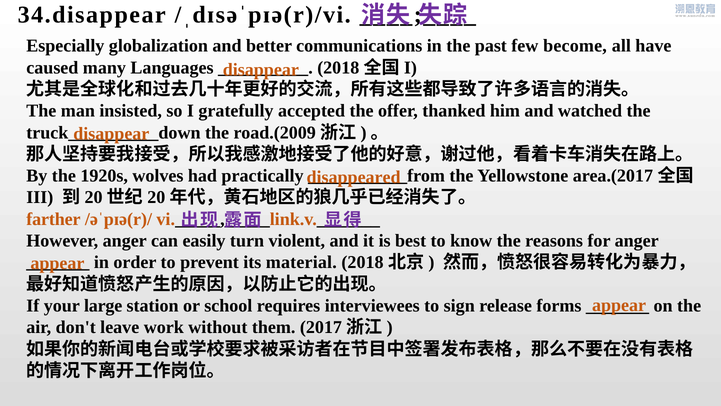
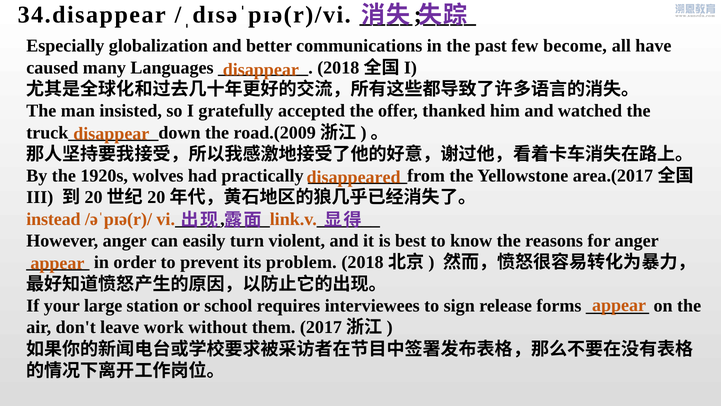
farther: farther -> instead
material: material -> problem
